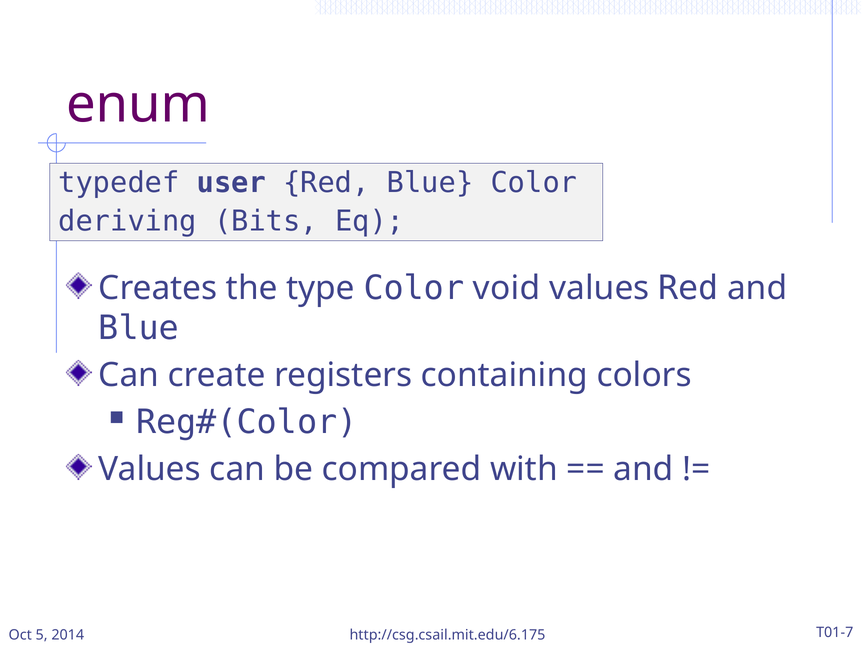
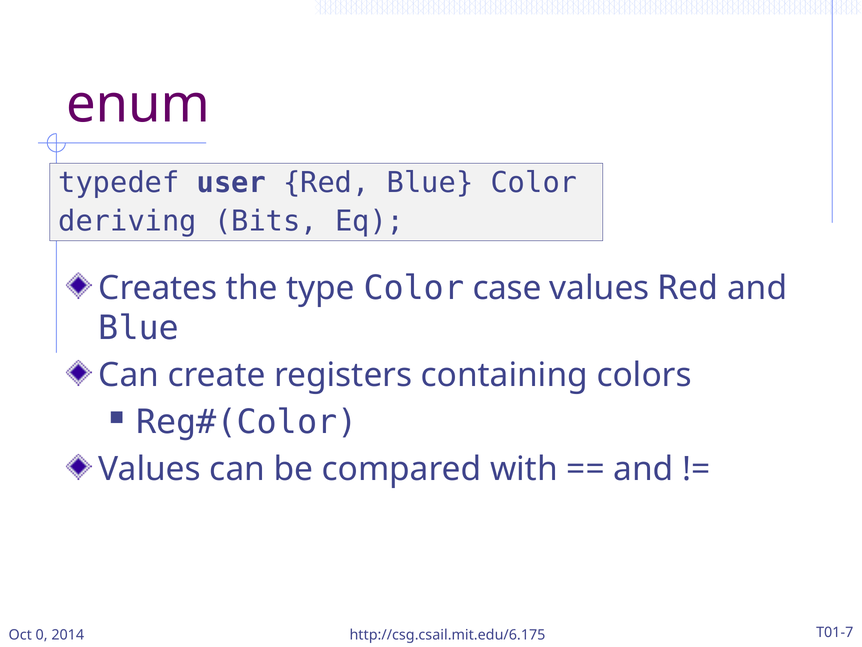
void: void -> case
5: 5 -> 0
